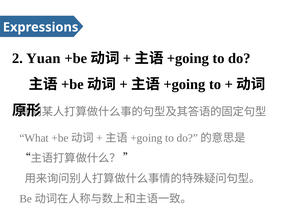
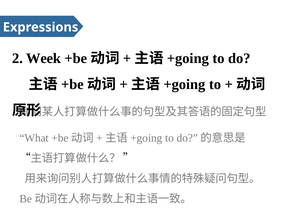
Yuan: Yuan -> Week
